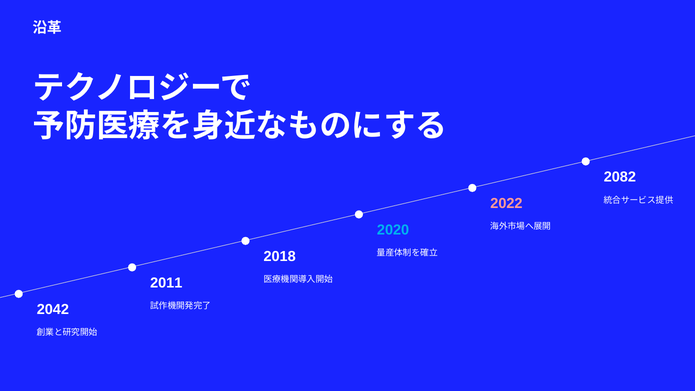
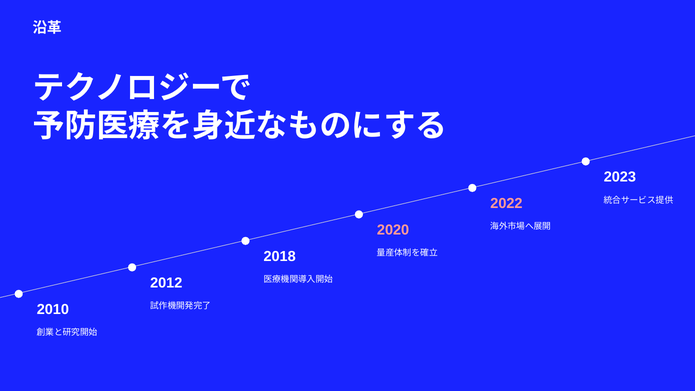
2082: 2082 -> 2023
2020 colour: light blue -> pink
2011: 2011 -> 2012
2042: 2042 -> 2010
